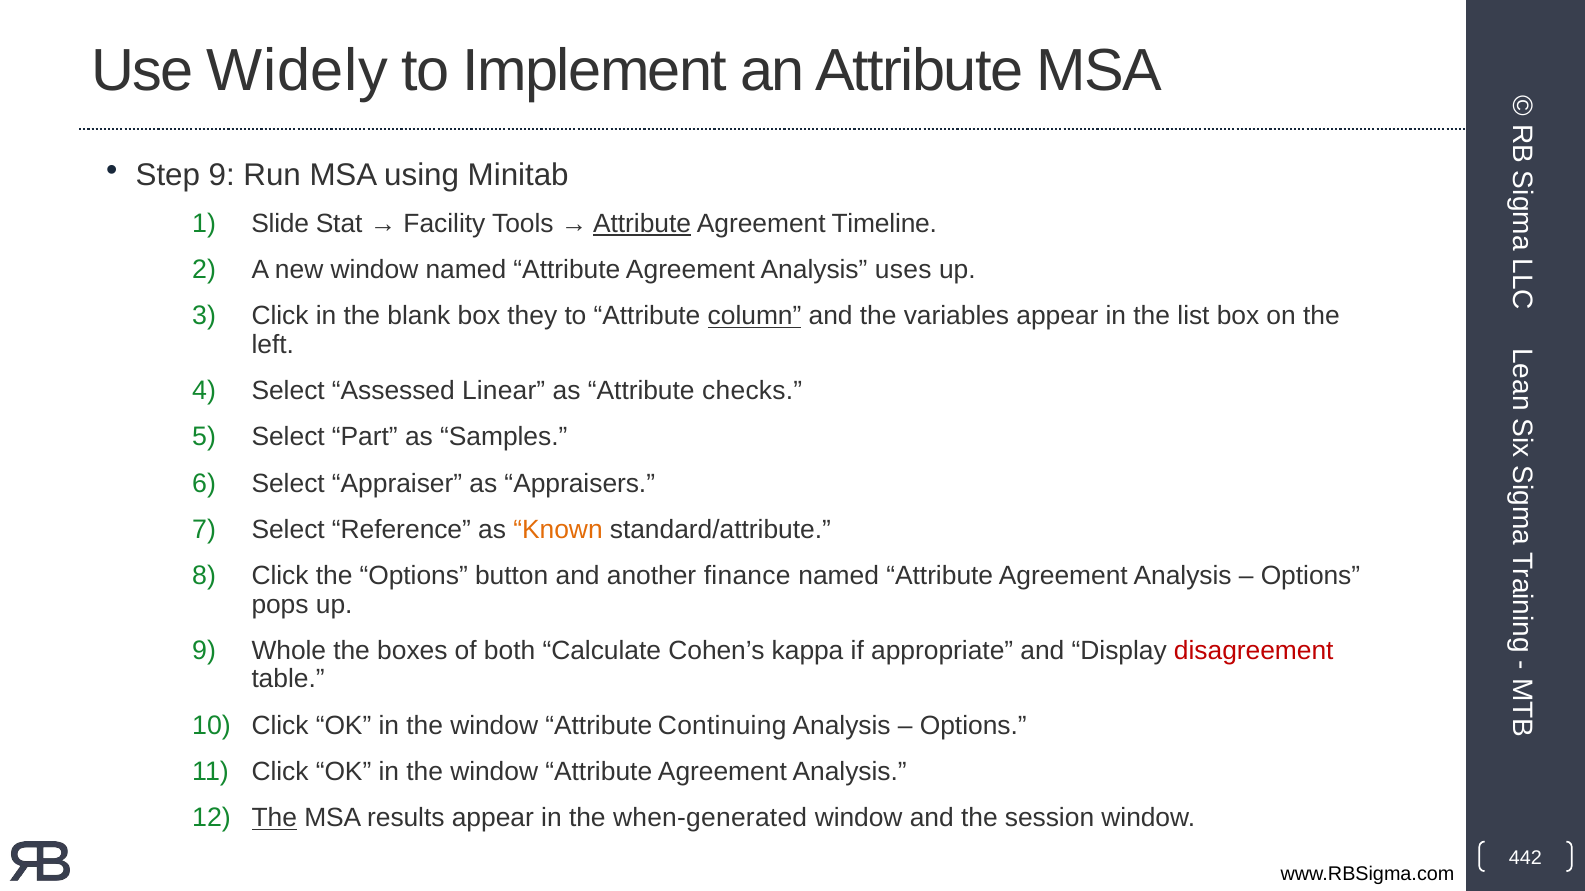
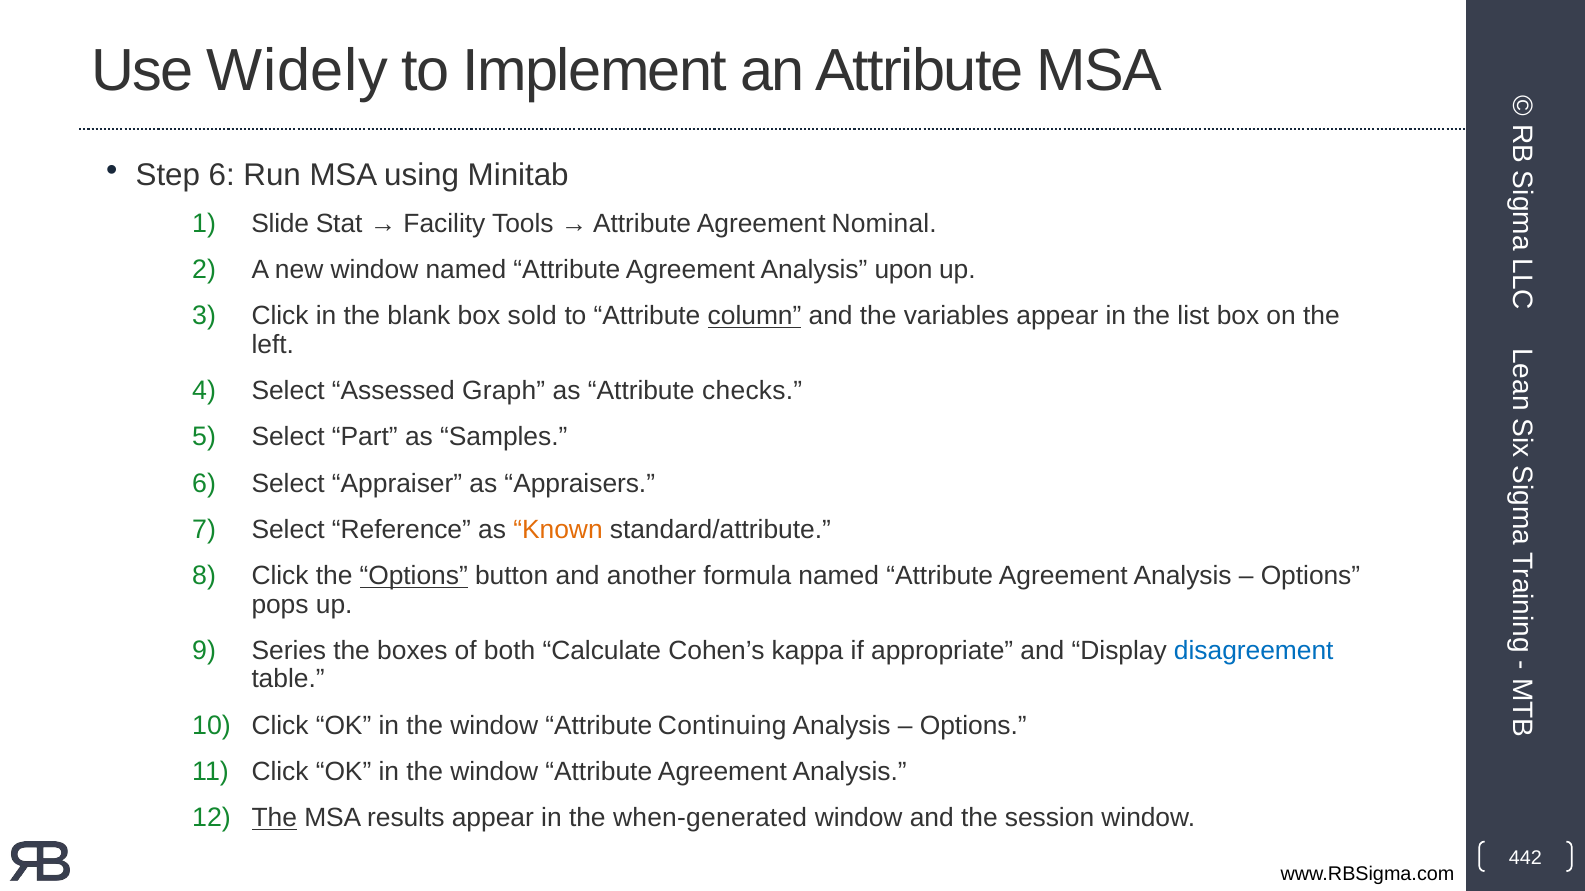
Step 9: 9 -> 6
Attribute at (642, 224) underline: present -> none
Timeline: Timeline -> Nominal
uses: uses -> upon
they: they -> sold
Linear: Linear -> Graph
Options at (414, 576) underline: none -> present
finance: finance -> formula
Whole: Whole -> Series
disagreement colour: red -> blue
